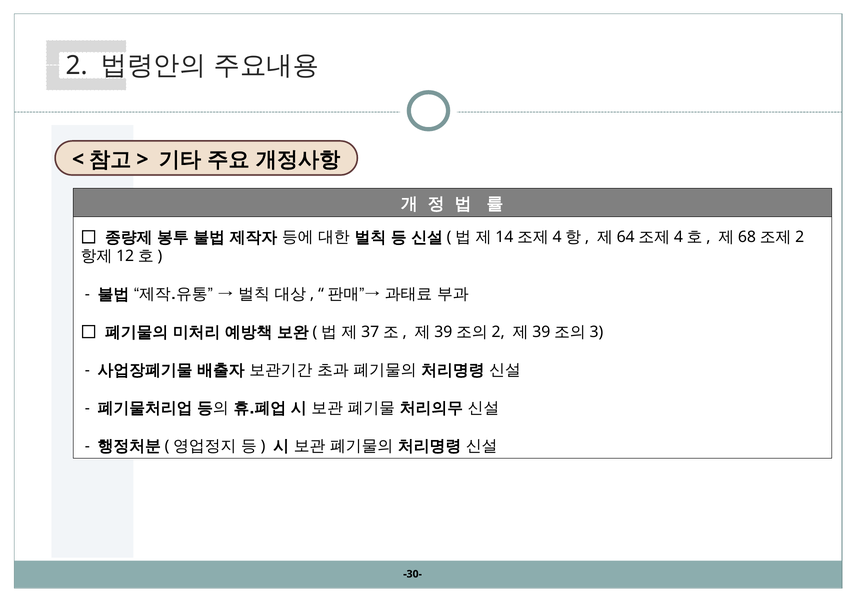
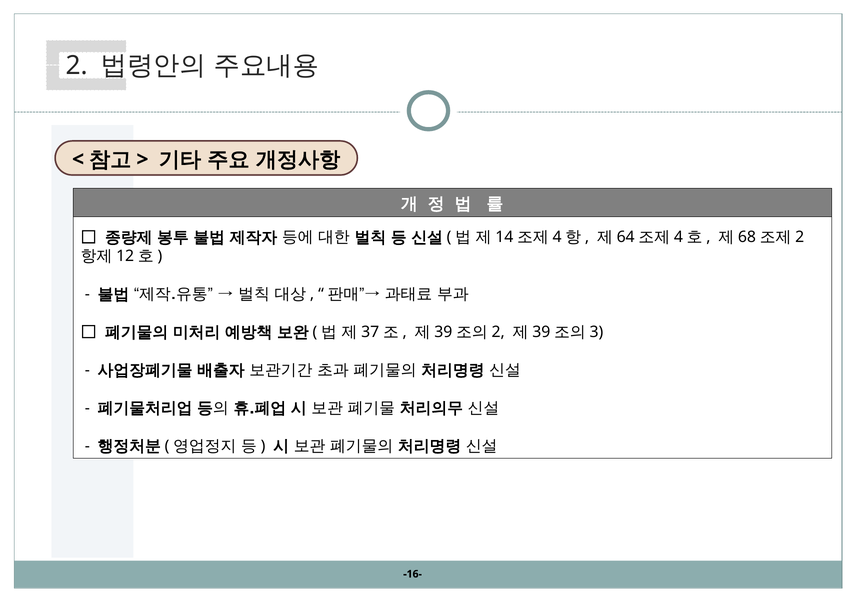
-30-: -30- -> -16-
